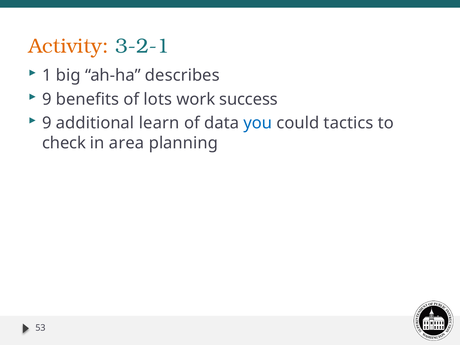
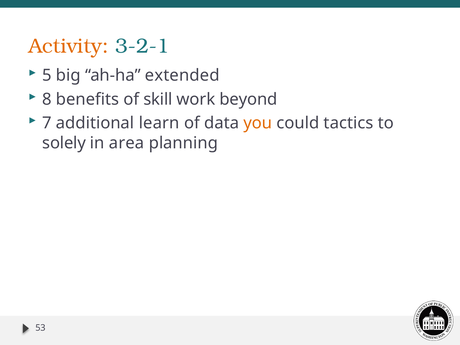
1: 1 -> 5
describes: describes -> extended
9 at (47, 99): 9 -> 8
lots: lots -> skill
success: success -> beyond
9 at (47, 123): 9 -> 7
you colour: blue -> orange
check: check -> solely
